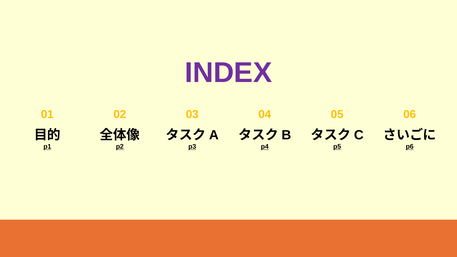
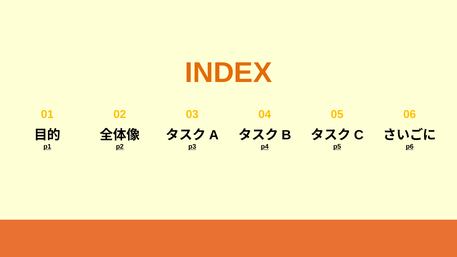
INDEX colour: purple -> orange
